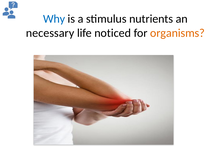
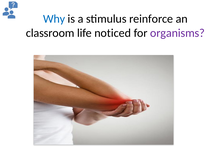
nutrients: nutrients -> reinforce
necessary: necessary -> classroom
organisms colour: orange -> purple
